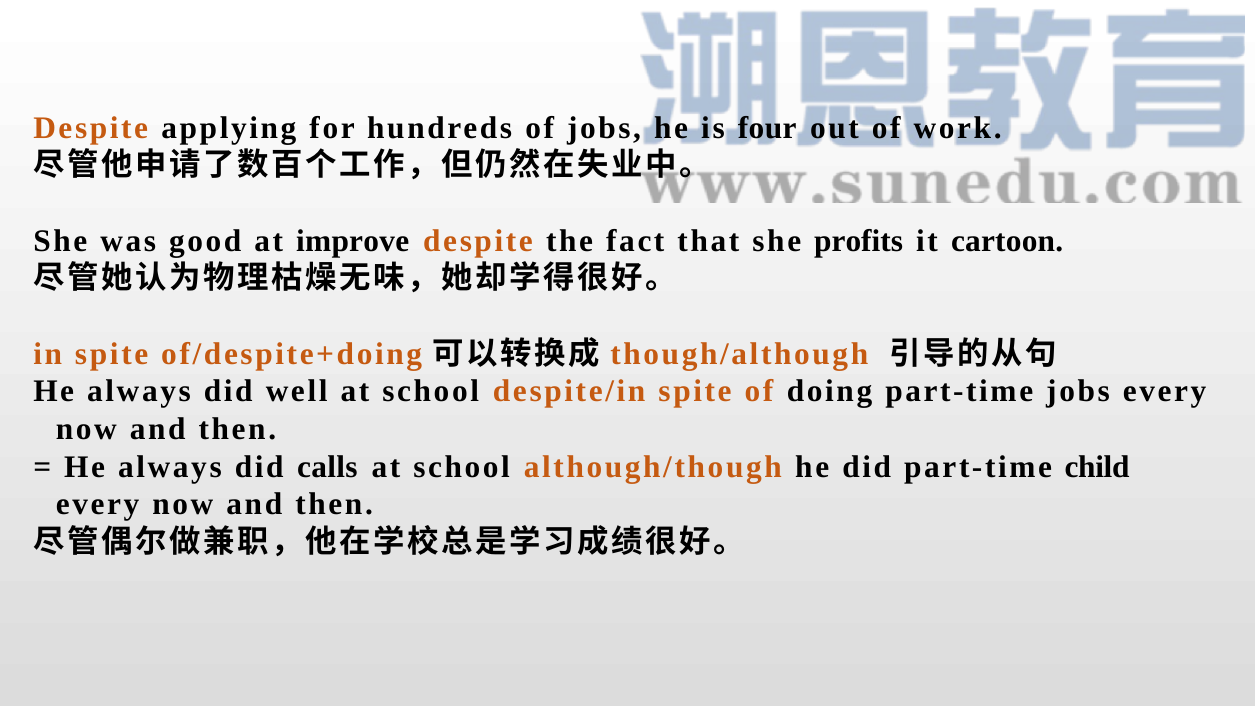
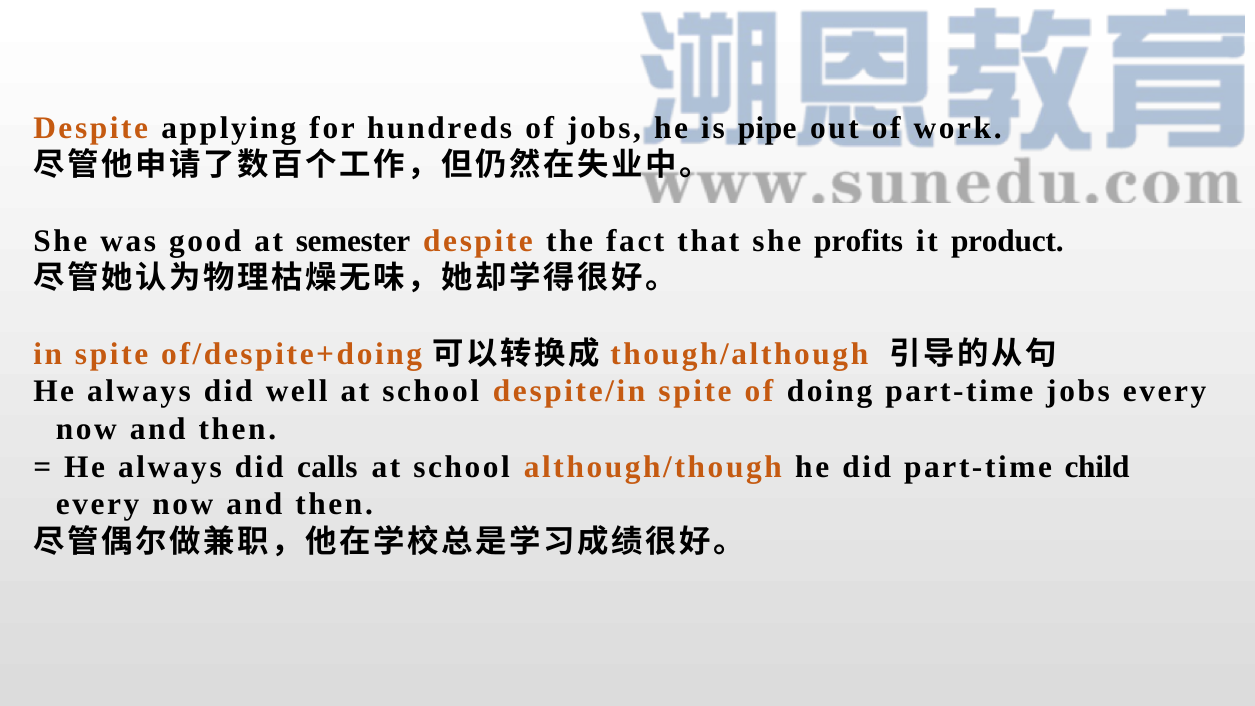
four: four -> pipe
improve: improve -> semester
cartoon: cartoon -> product
